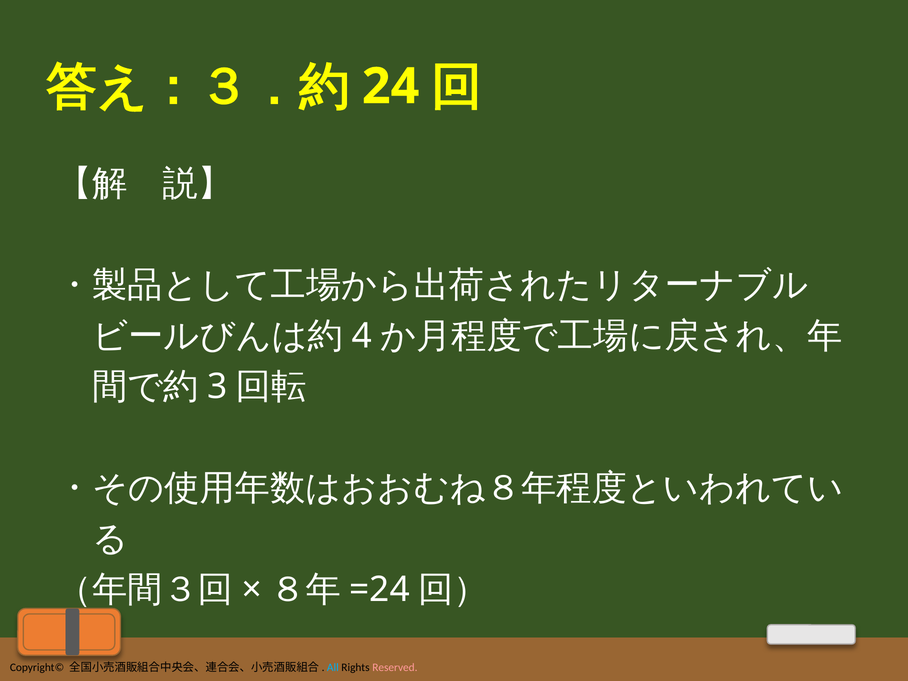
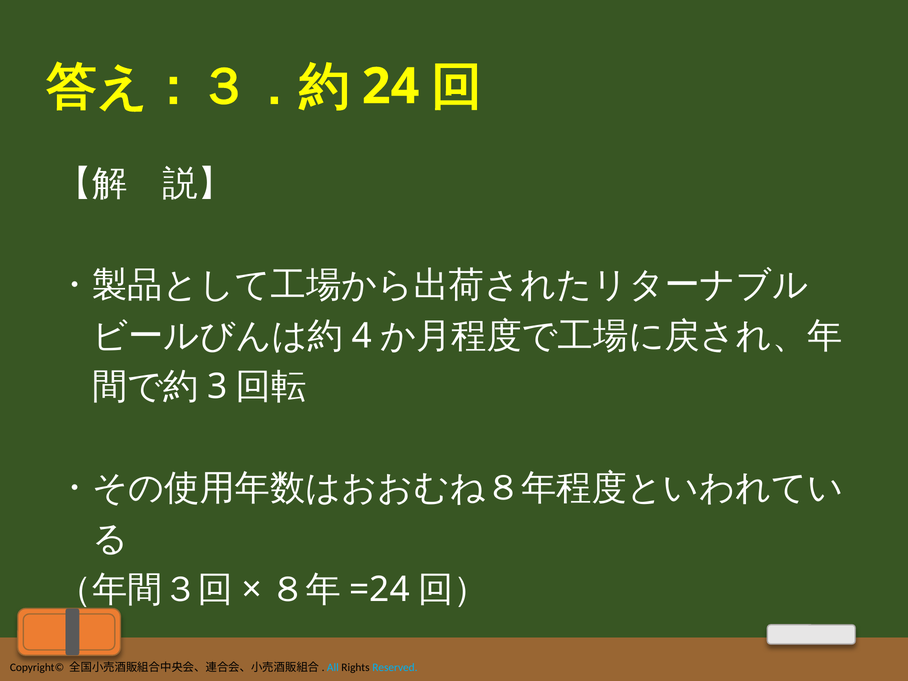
Reserved colour: pink -> light blue
